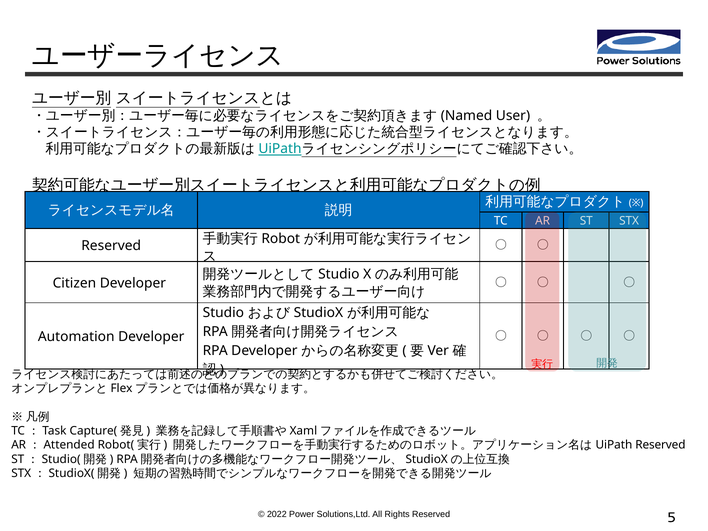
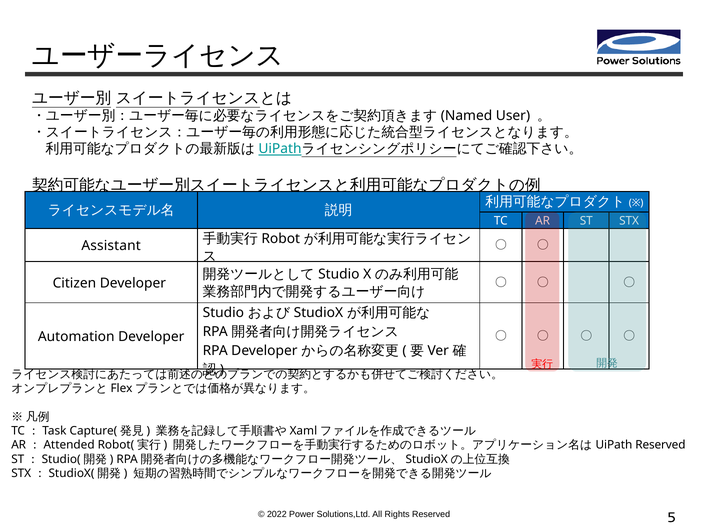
Reserved at (111, 246): Reserved -> Assistant
